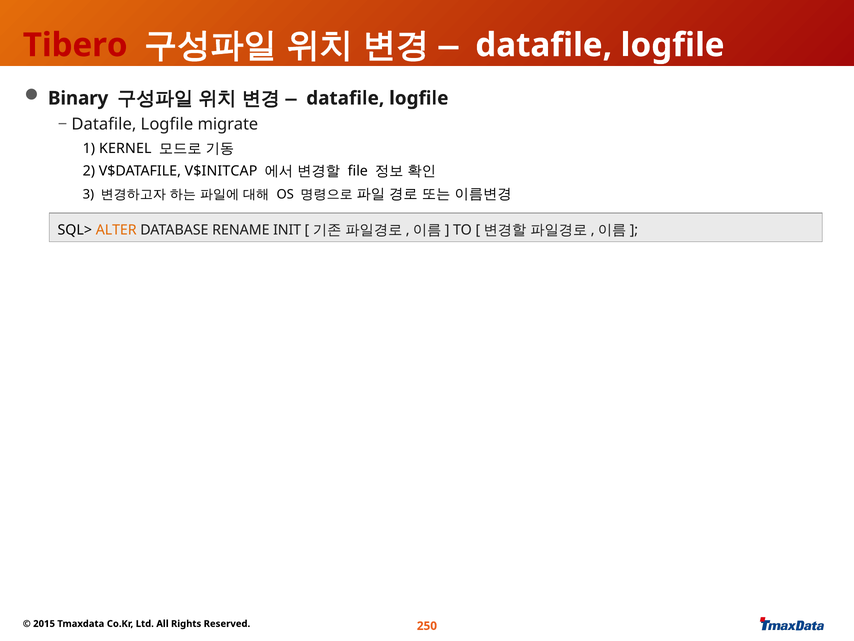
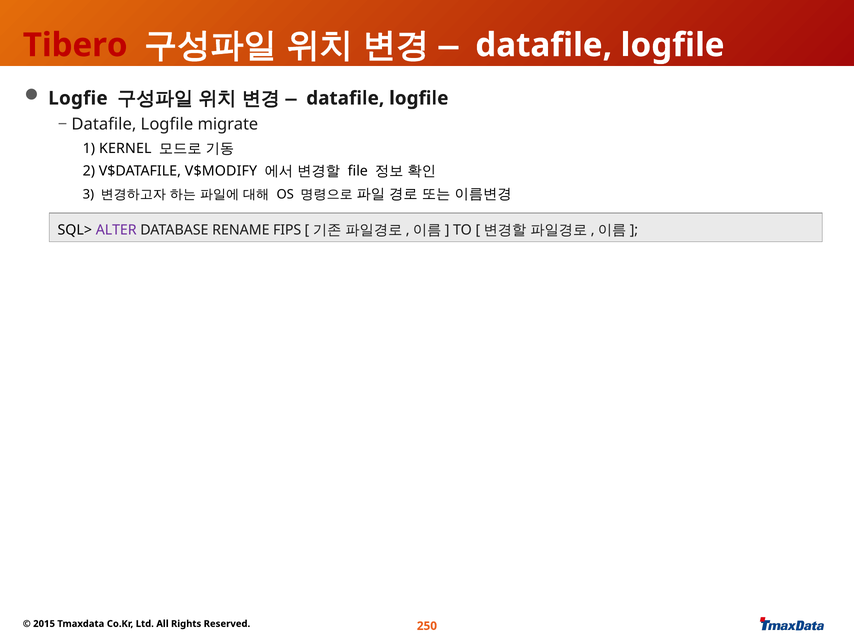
Binary: Binary -> Logfie
V$INITCAP: V$INITCAP -> V$MODIFY
ALTER colour: orange -> purple
INIT: INIT -> FIPS
